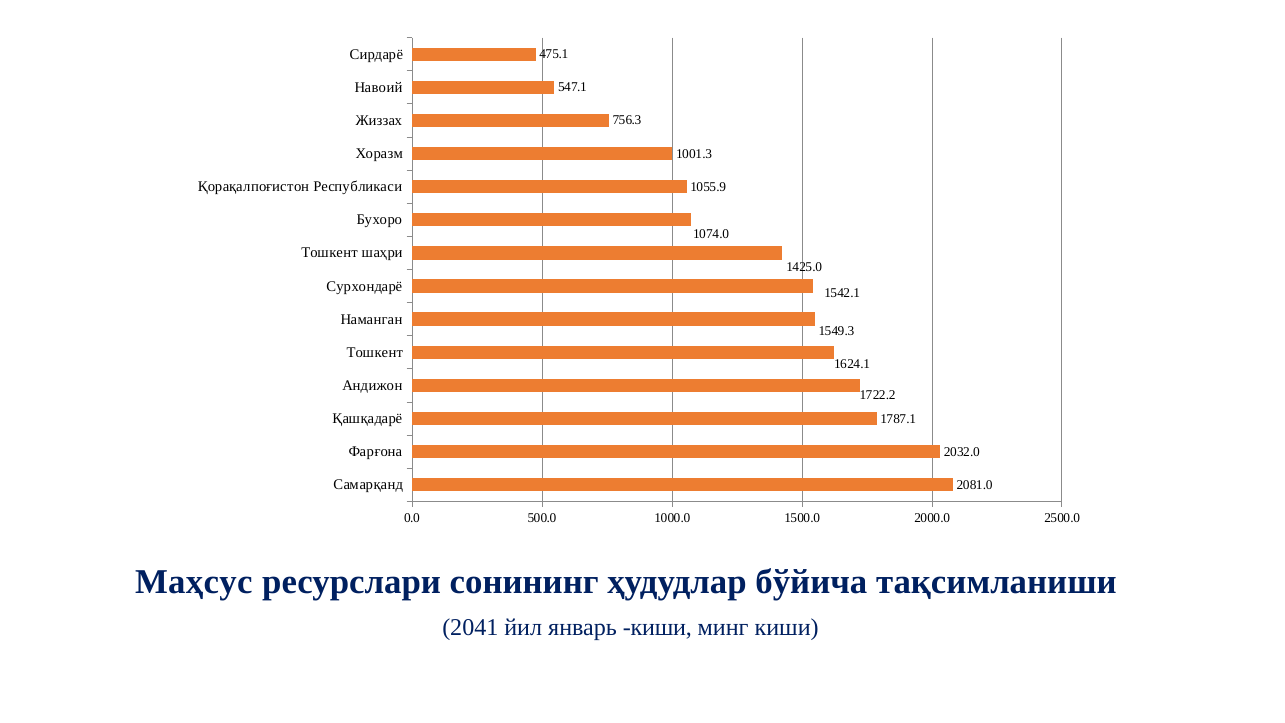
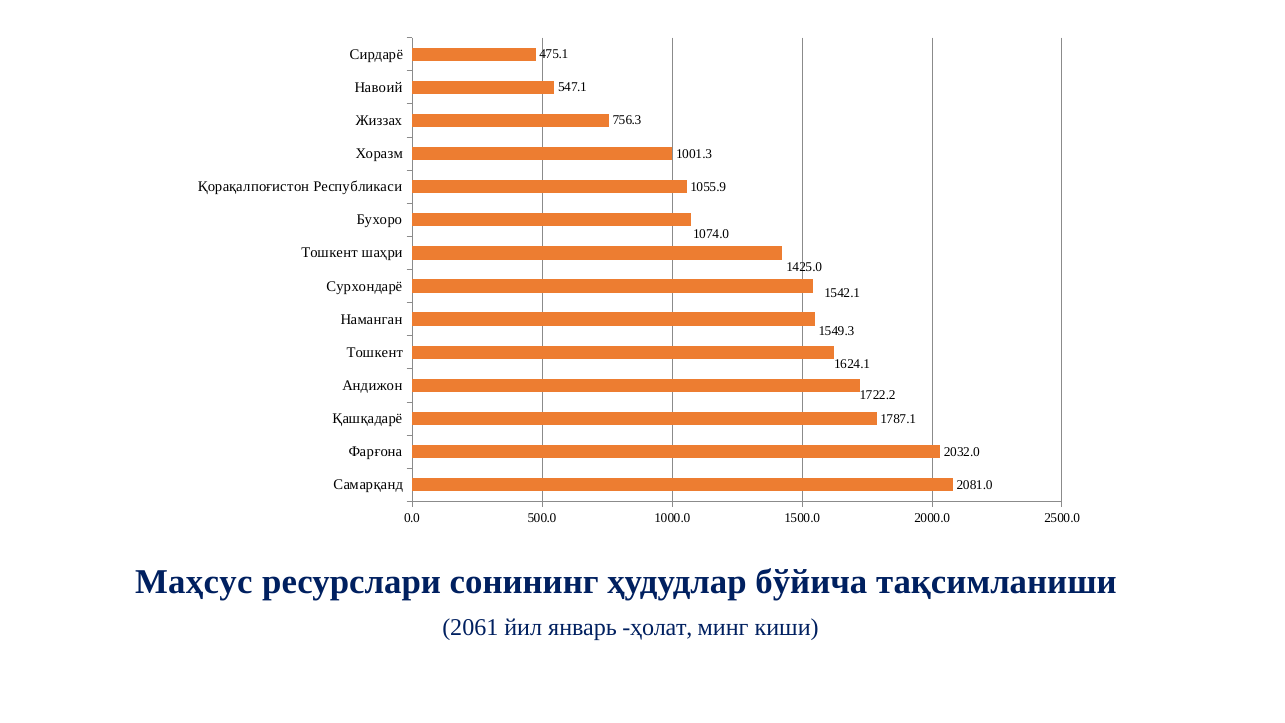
2041: 2041 -> 2061
январь киши: киши -> ҳолат
